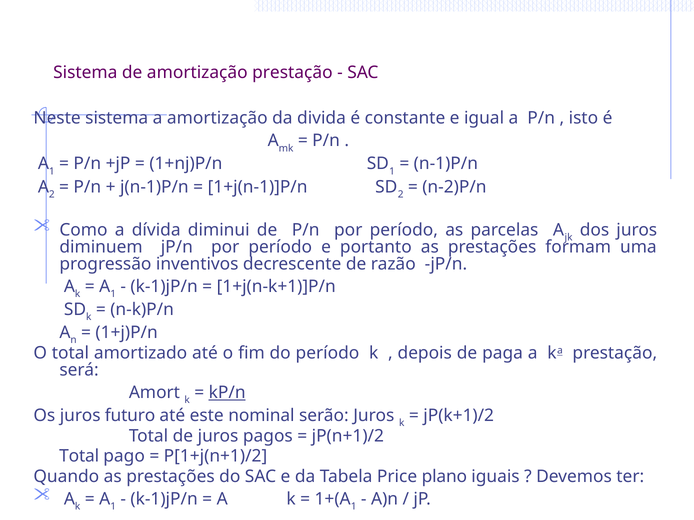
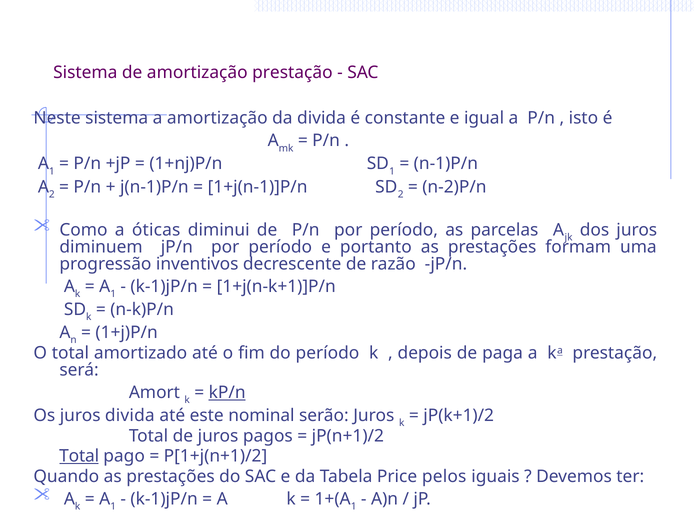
dívida: dívida -> óticas
juros futuro: futuro -> divida
Total at (79, 457) underline: none -> present
plano: plano -> pelos
